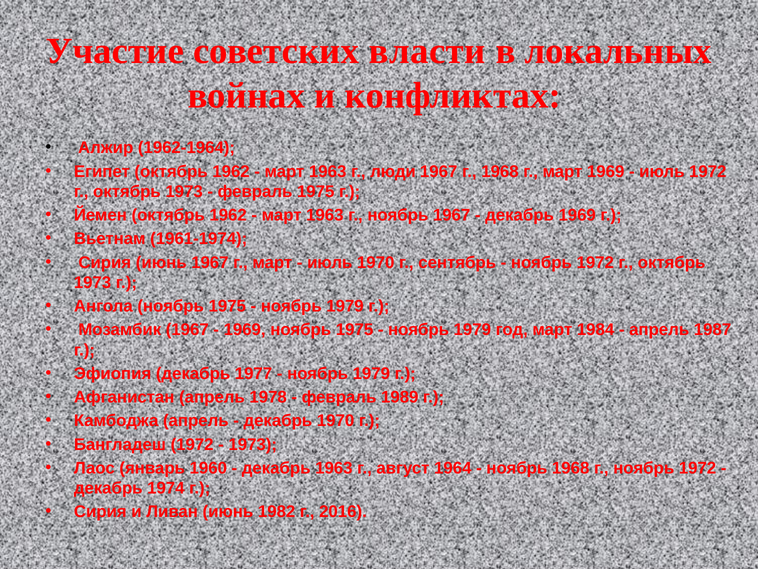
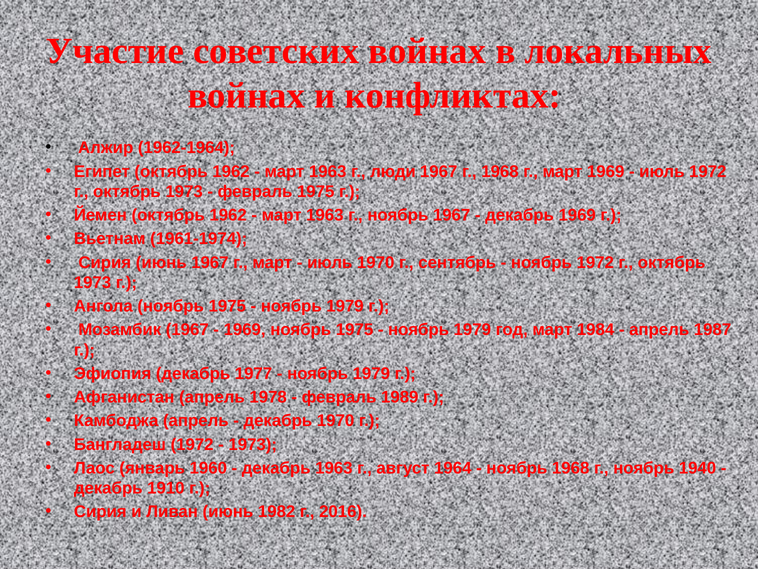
советских власти: власти -> войнах
г ноябрь 1972: 1972 -> 1940
1974: 1974 -> 1910
